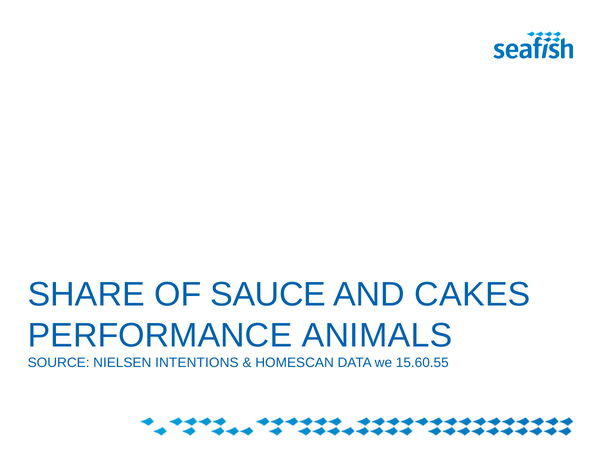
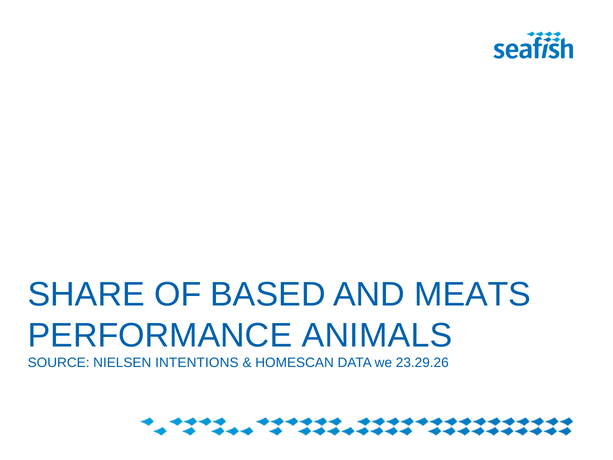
SAUCE: SAUCE -> BASED
CAKES: CAKES -> MEATS
15.60.55: 15.60.55 -> 23.29.26
